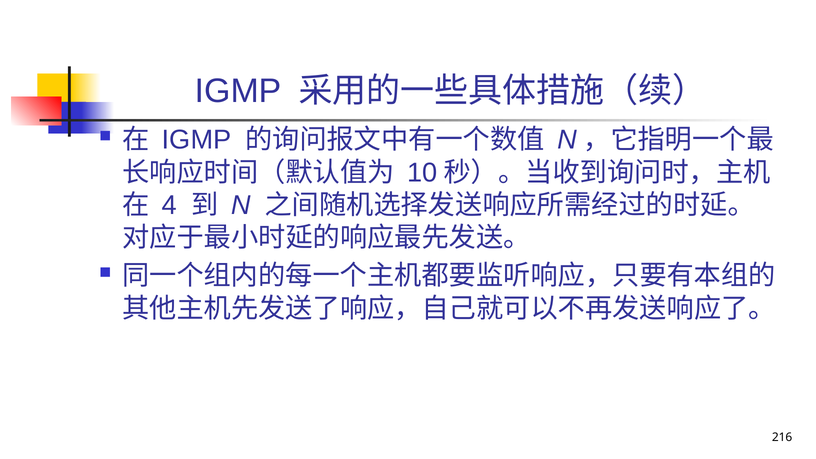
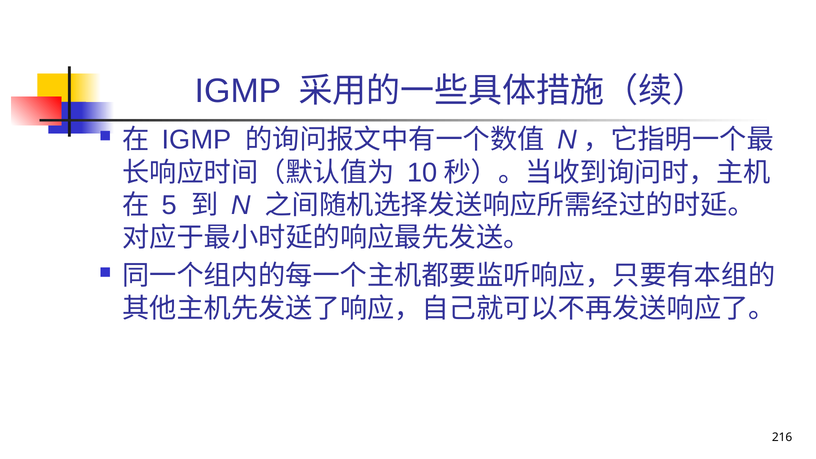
4: 4 -> 5
